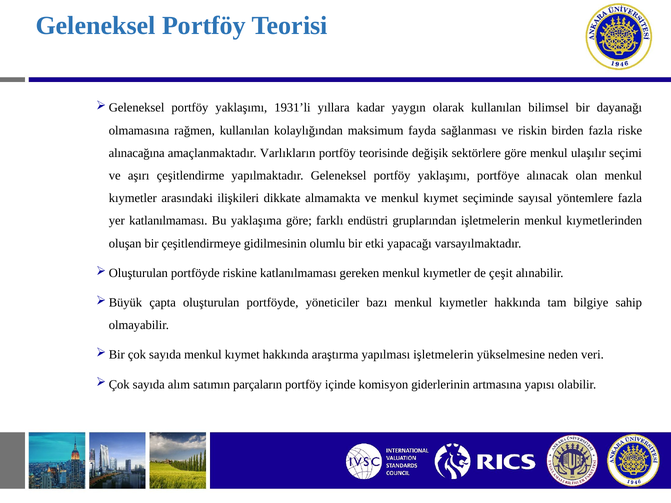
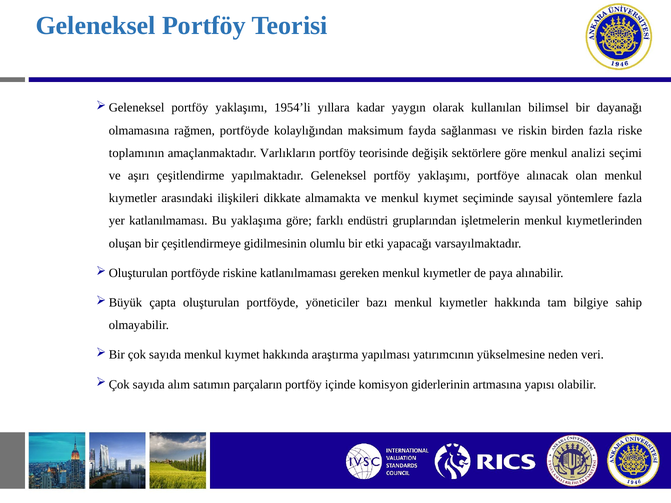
1931’li: 1931’li -> 1954’li
rağmen kullanılan: kullanılan -> portföyde
alınacağına: alınacağına -> toplamının
ulaşılır: ulaşılır -> analizi
çeşit: çeşit -> paya
yapılması işletmelerin: işletmelerin -> yatırımcının
